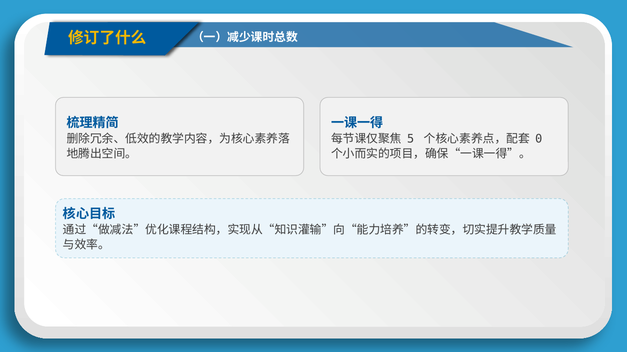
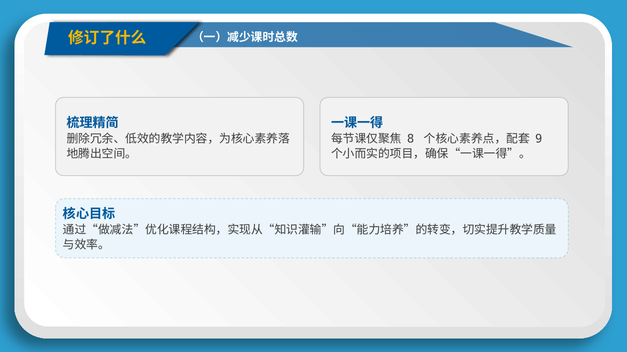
5: 5 -> 8
0: 0 -> 9
